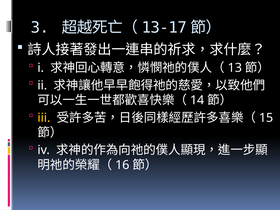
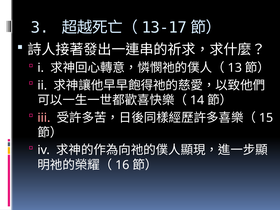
iii colour: yellow -> pink
